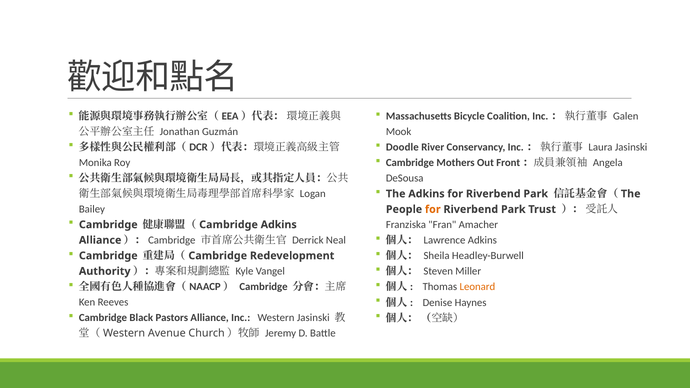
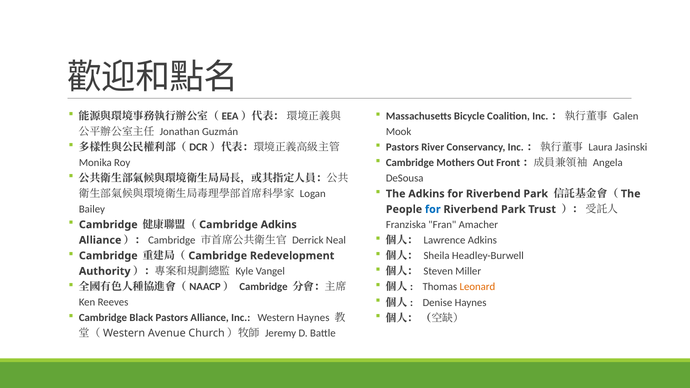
Doodle at (402, 147): Doodle -> Pastors
for at (433, 209) colour: orange -> blue
Western Jasinski: Jasinski -> Haynes
